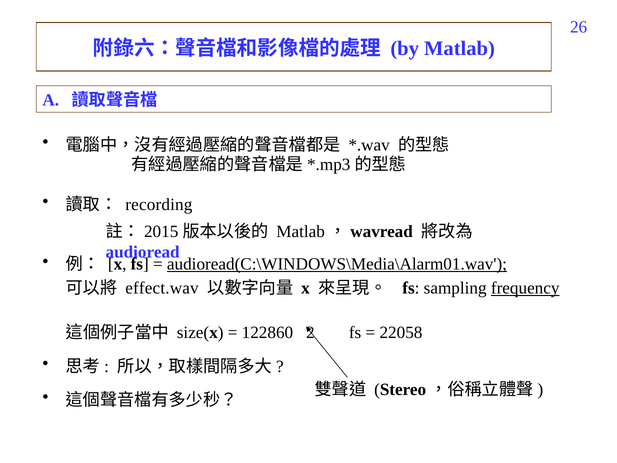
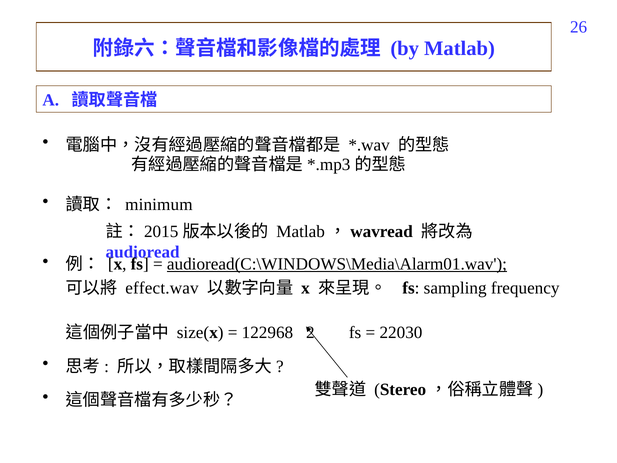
recording: recording -> minimum
frequency underline: present -> none
122860: 122860 -> 122968
22058: 22058 -> 22030
